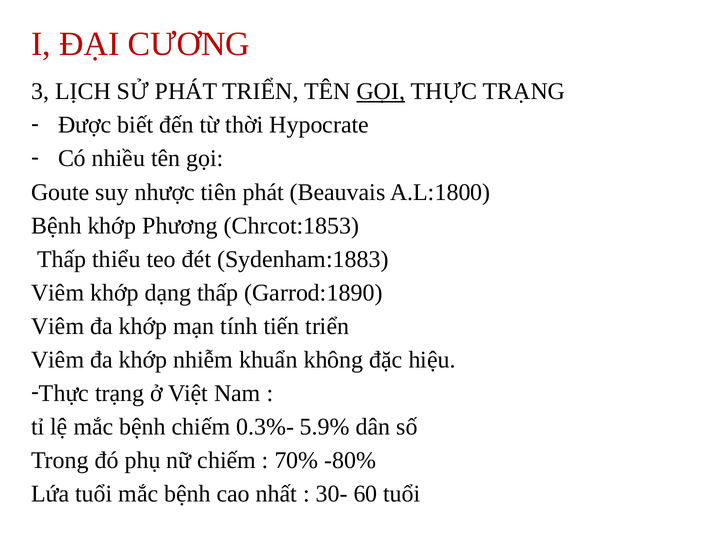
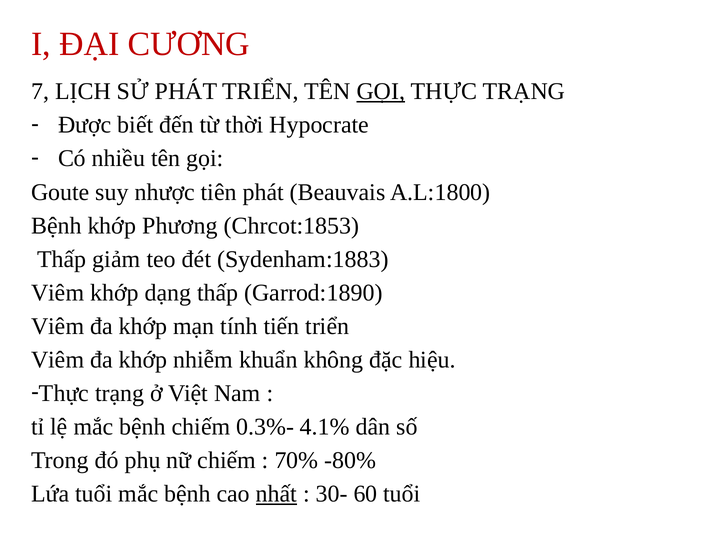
3: 3 -> 7
thiểu: thiểu -> giảm
5.9%: 5.9% -> 4.1%
nhất underline: none -> present
